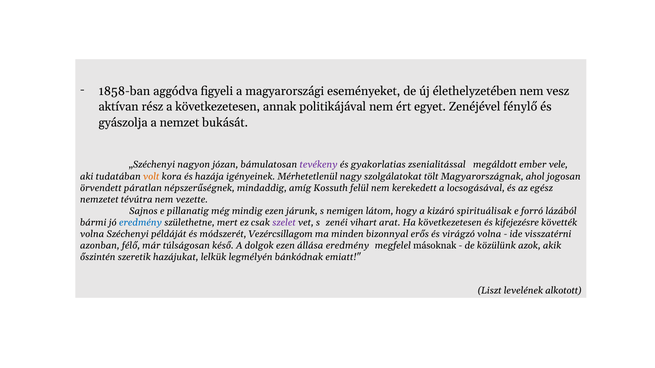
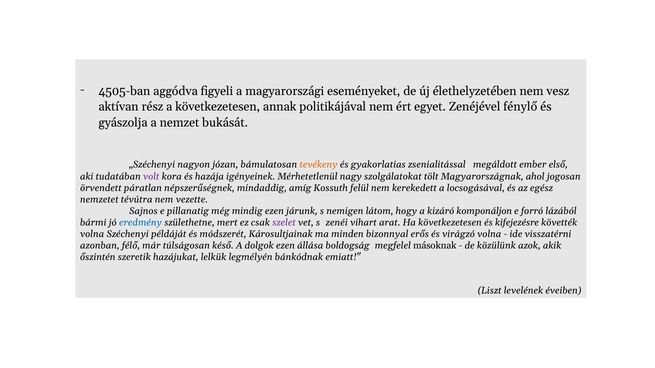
1858-ban: 1858-ban -> 4505-ban
tevékeny colour: purple -> orange
vele: vele -> első
volt colour: orange -> purple
spirituálisak: spirituálisak -> komponáljon
Vezércsillagom: Vezércsillagom -> Károsultjainak
állása eredmény: eredmény -> boldogság
alkotott: alkotott -> éveiben
